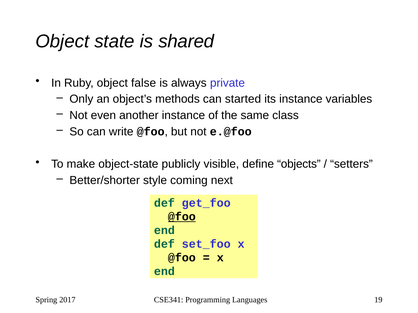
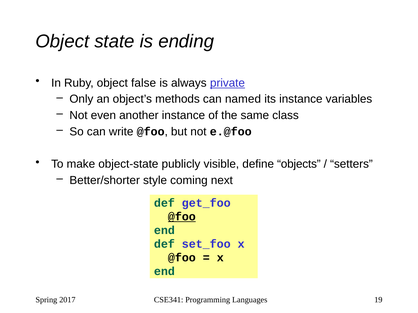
shared: shared -> ending
private underline: none -> present
started: started -> named
